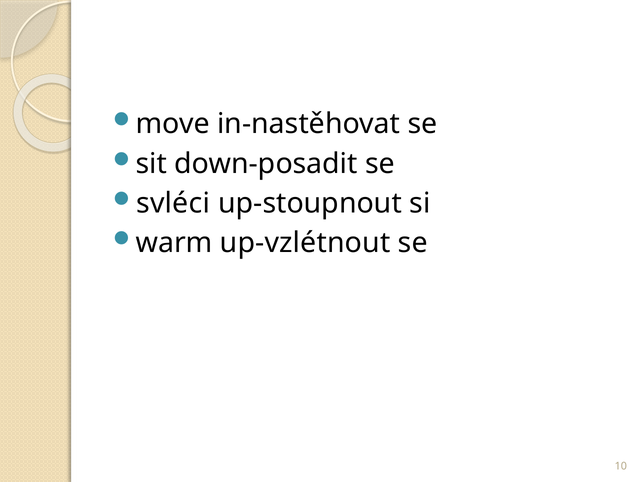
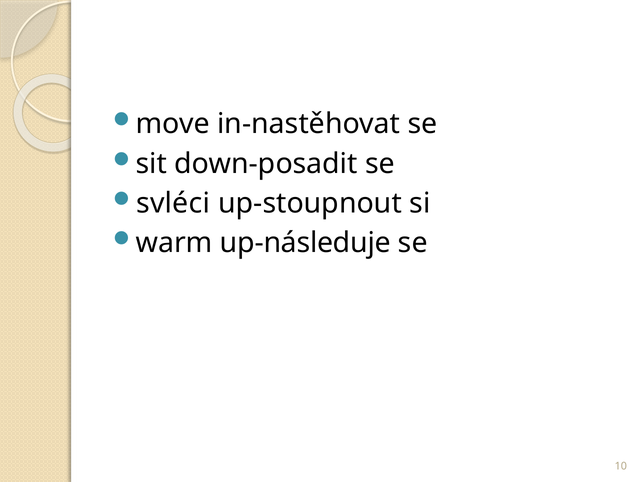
up-vzlétnout: up-vzlétnout -> up-následuje
